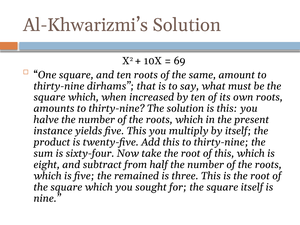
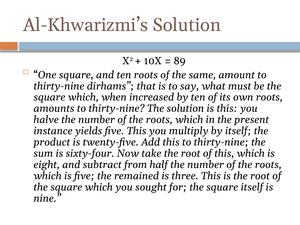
69: 69 -> 89
